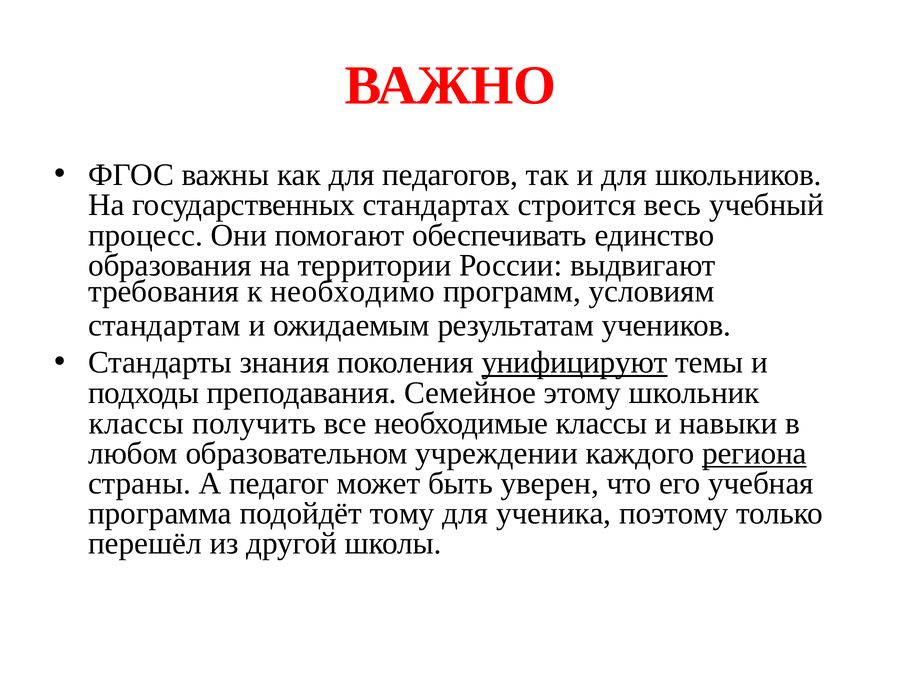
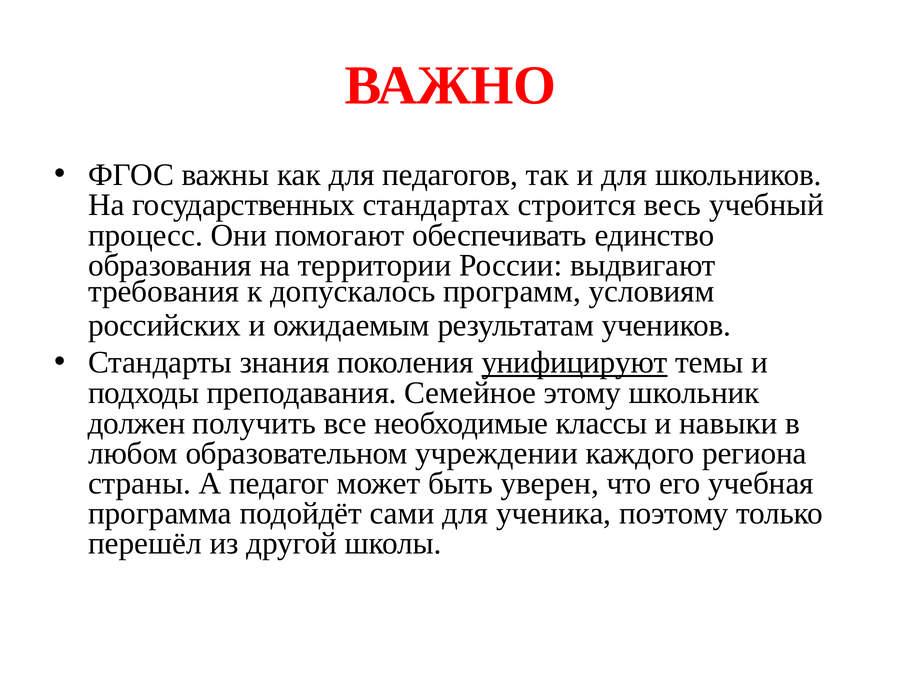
необходимо: необходимо -> допускалось
стандартам: стандартам -> российских
классы at (136, 423): классы -> должен
региона underline: present -> none
тому: тому -> сами
